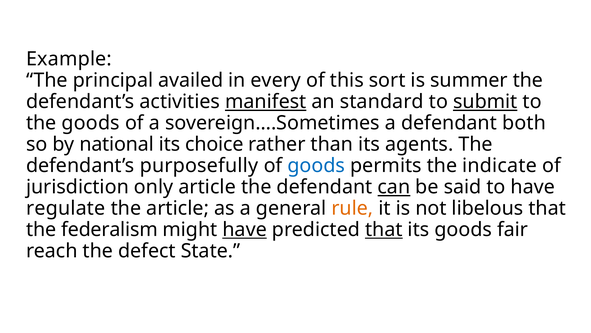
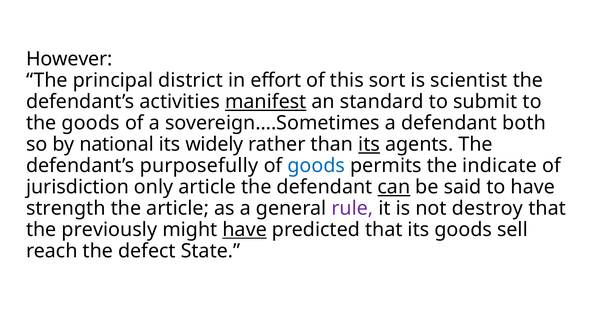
Example: Example -> However
availed: availed -> district
every: every -> effort
summer: summer -> scientist
submit underline: present -> none
choice: choice -> widely
its at (369, 144) underline: none -> present
regulate: regulate -> strength
rule colour: orange -> purple
libelous: libelous -> destroy
federalism: federalism -> previously
that at (384, 229) underline: present -> none
fair: fair -> sell
